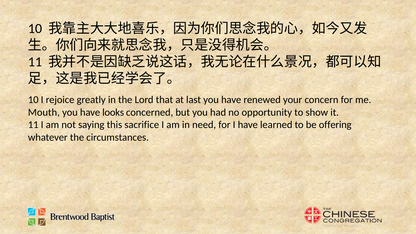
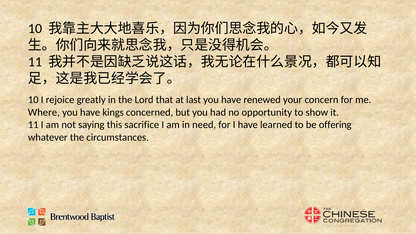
Mouth: Mouth -> Where
looks: looks -> kings
